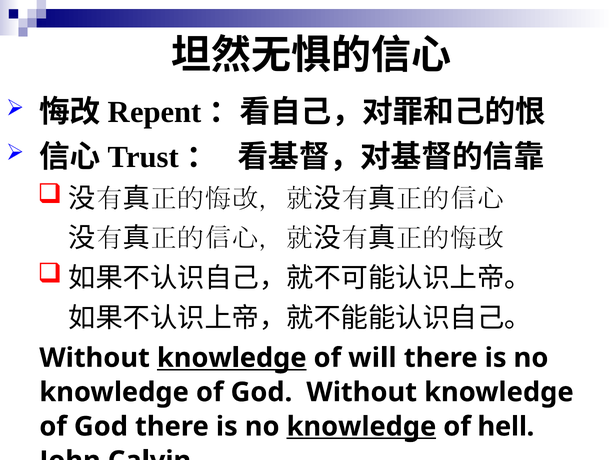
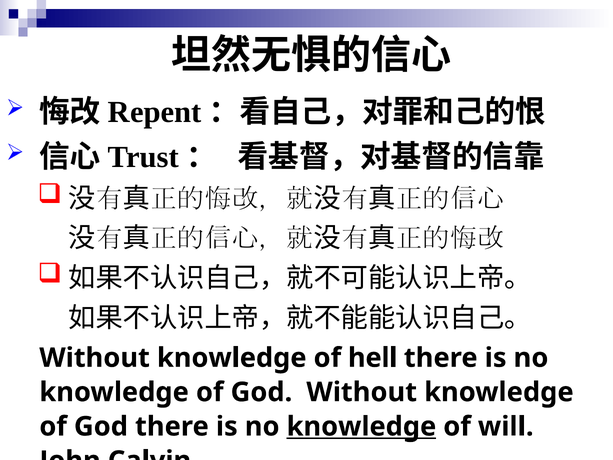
knowledge at (232, 358) underline: present -> none
will: will -> hell
hell: hell -> will
